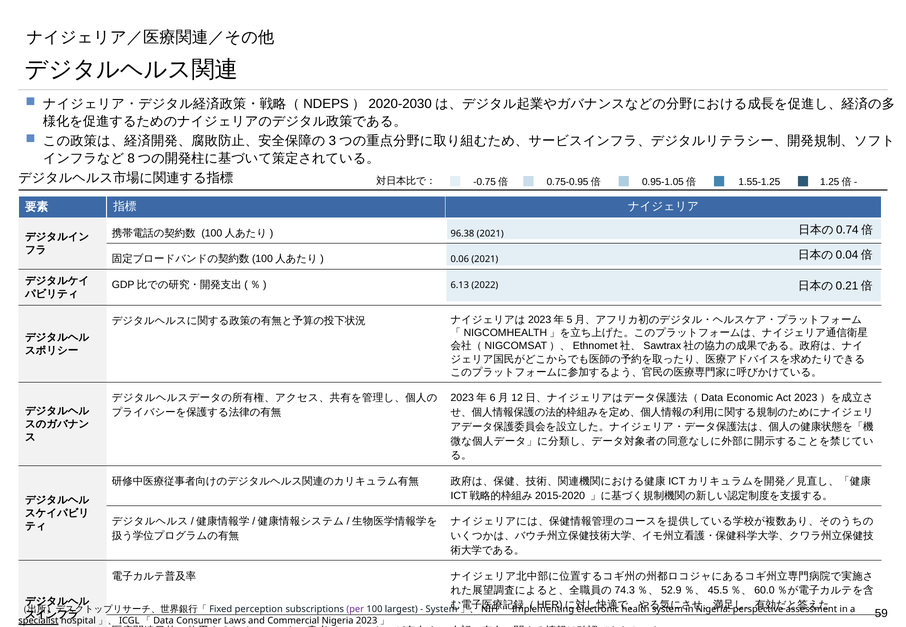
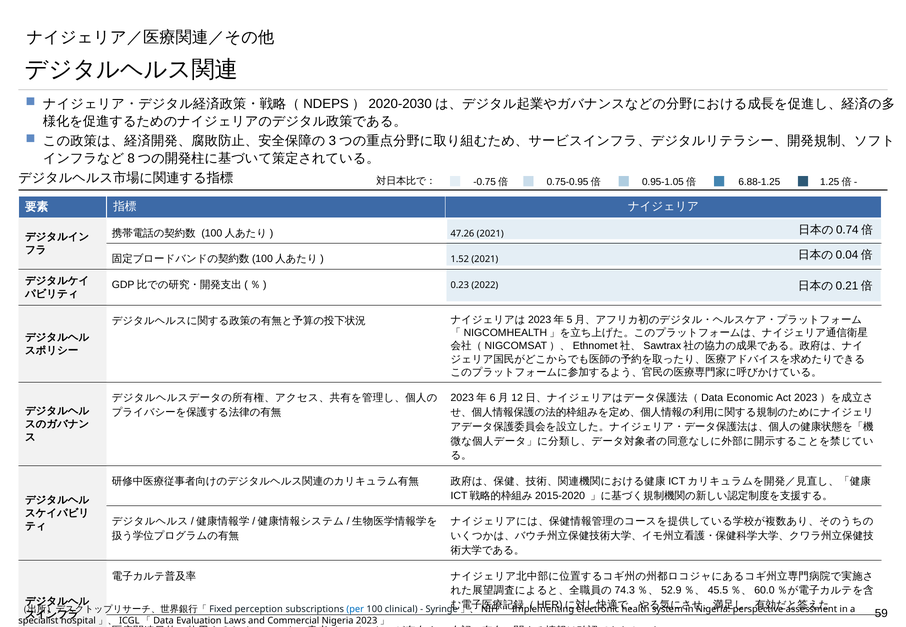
1.55-1.25: 1.55-1.25 -> 6.88-1.25
96.38: 96.38 -> 47.26
0.06: 0.06 -> 1.52
6.13: 6.13 -> 0.23
per colour: purple -> blue
largest: largest -> clinical
System at (442, 610): System -> Syringe
specialist underline: present -> none
Consumer: Consumer -> Evaluation
